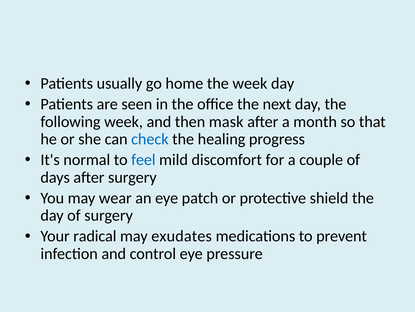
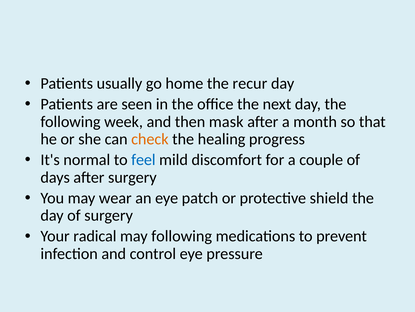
the week: week -> recur
check colour: blue -> orange
may exudates: exudates -> following
